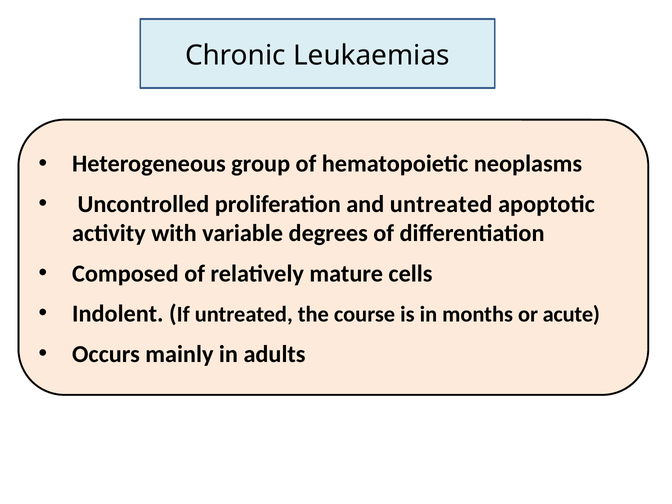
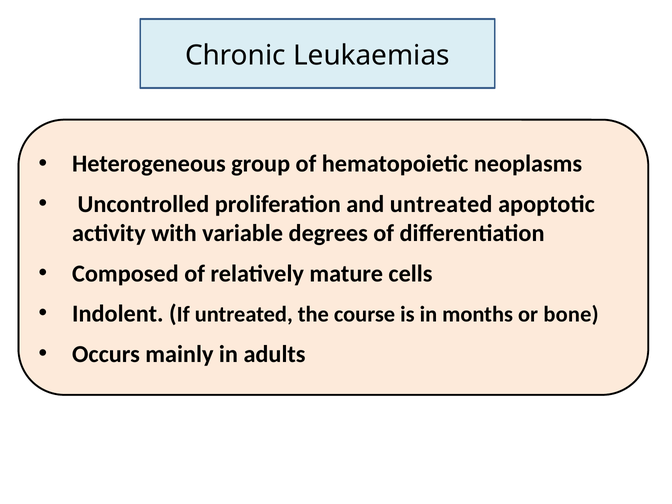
acute: acute -> bone
